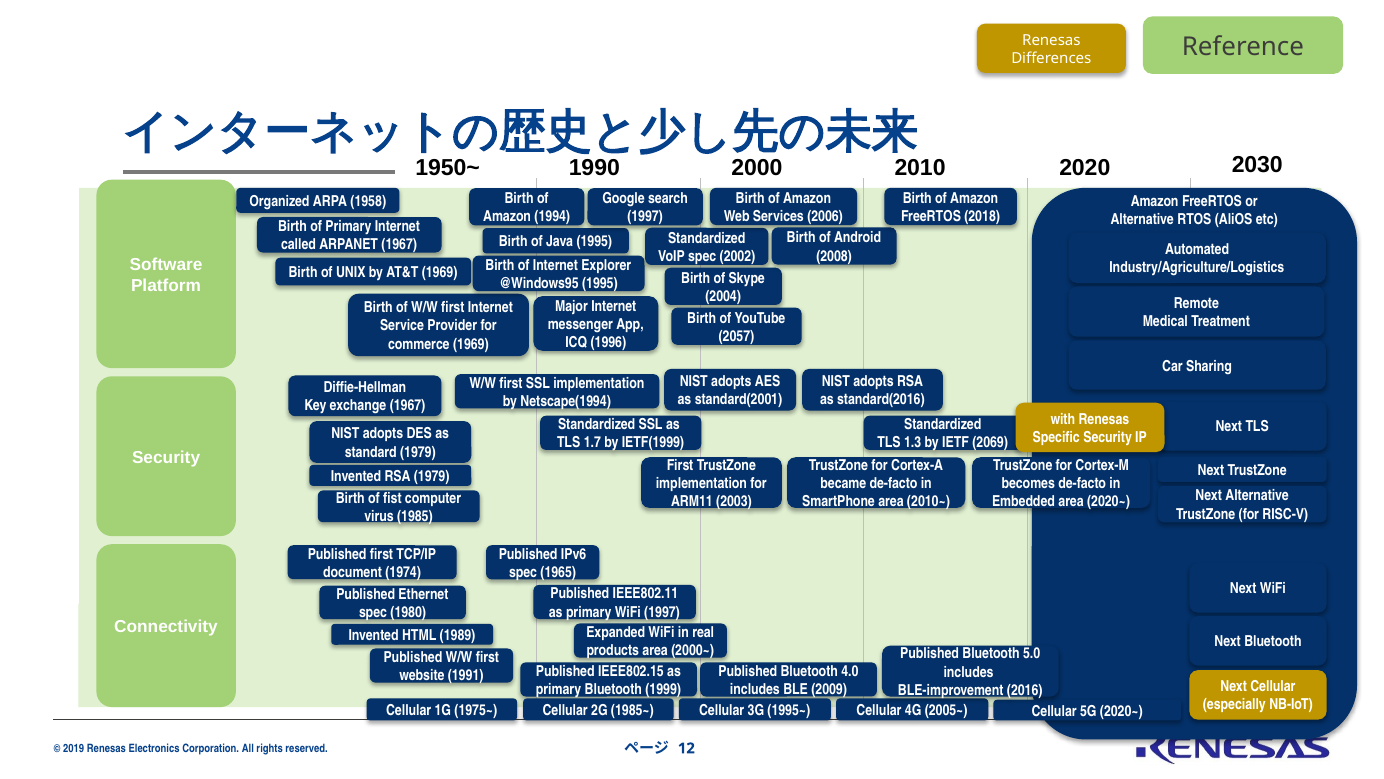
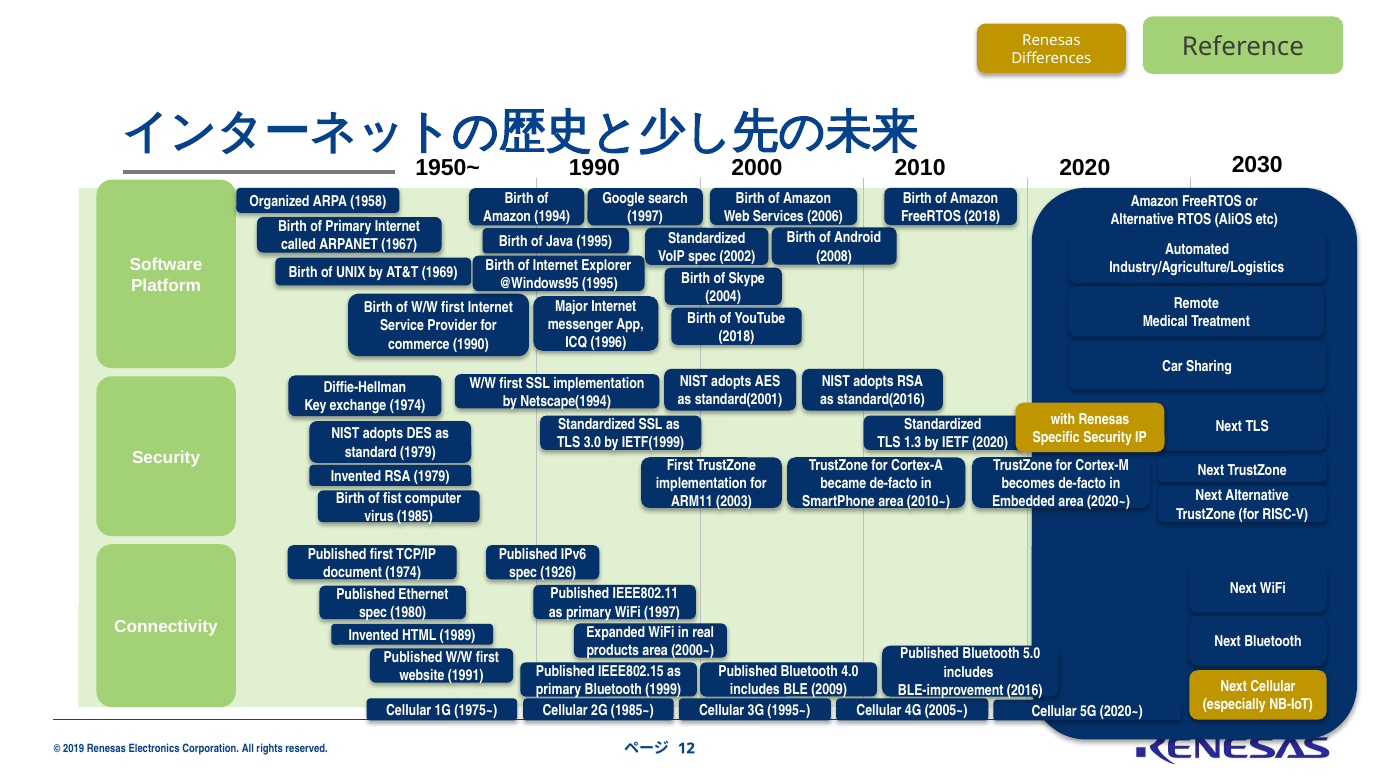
2057 at (736, 336): 2057 -> 2018
commerce 1969: 1969 -> 1990
exchange 1967: 1967 -> 1974
1.7: 1.7 -> 3.0
IETF 2069: 2069 -> 2020
1965: 1965 -> 1926
